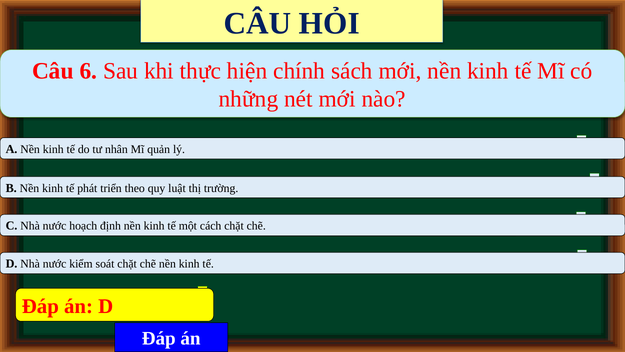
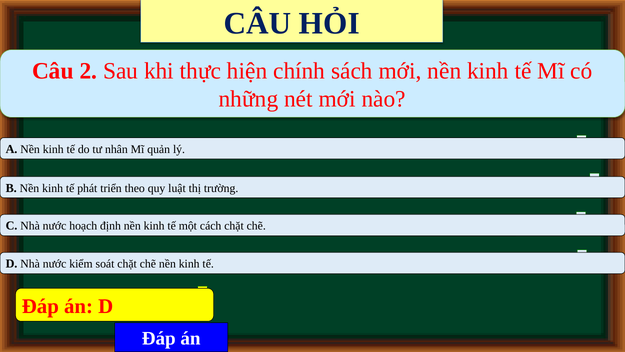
6: 6 -> 2
